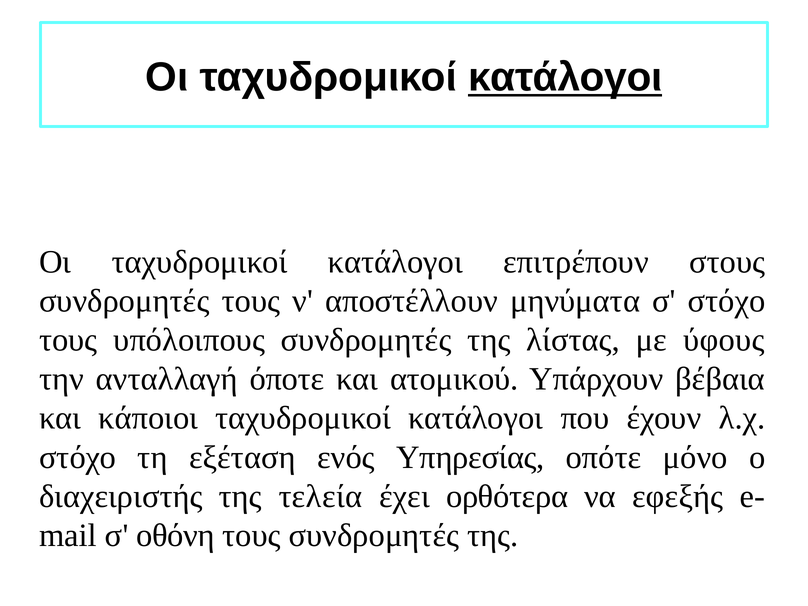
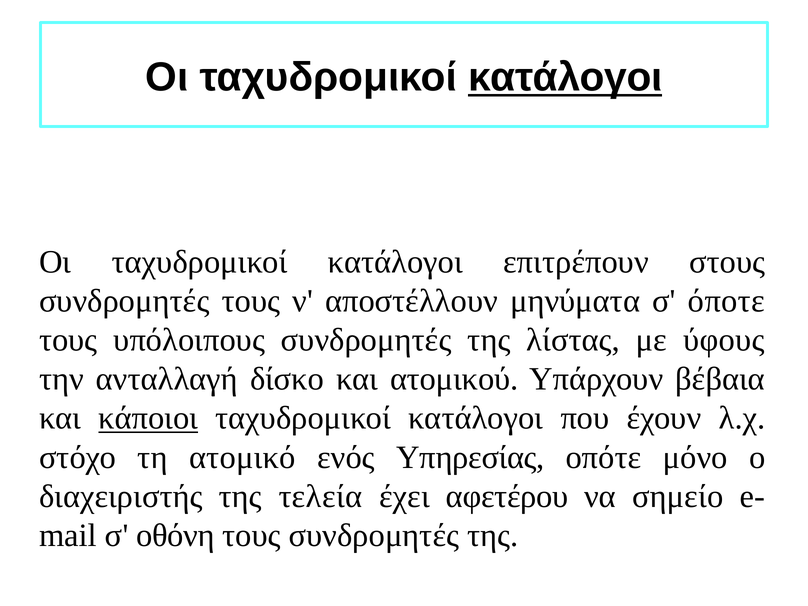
σ στόχο: στόχο -> όποτε
όποτε: όποτε -> δίσκο
κάποιοι underline: none -> present
εξέταση: εξέταση -> ατομικό
ορθότερα: ορθότερα -> αφετέρου
εφεξής: εφεξής -> σημείο
